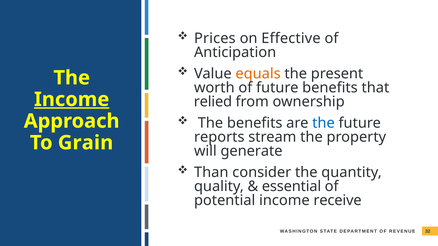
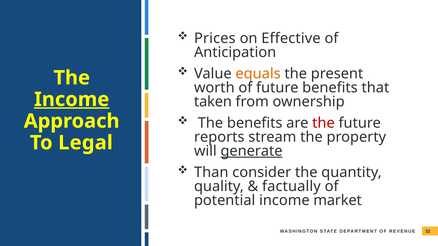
relied: relied -> taken
the at (323, 123) colour: blue -> red
Grain: Grain -> Legal
generate underline: none -> present
essential: essential -> factually
receive: receive -> market
